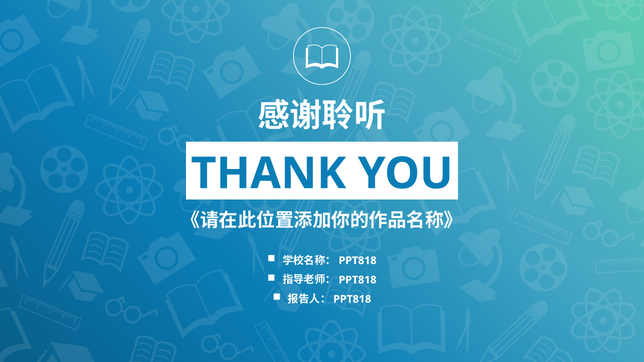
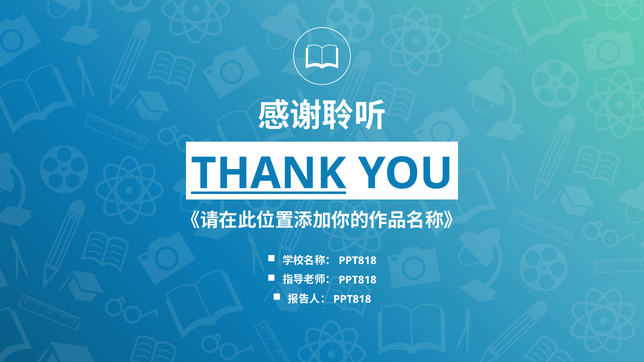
THANK underline: none -> present
